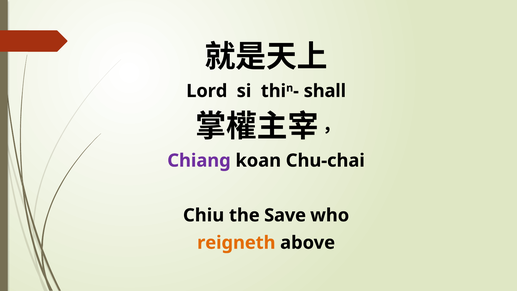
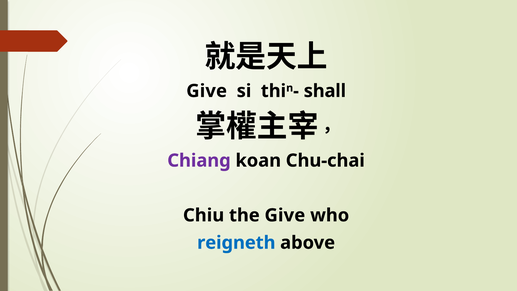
Lord at (207, 91): Lord -> Give
the Save: Save -> Give
reigneth colour: orange -> blue
